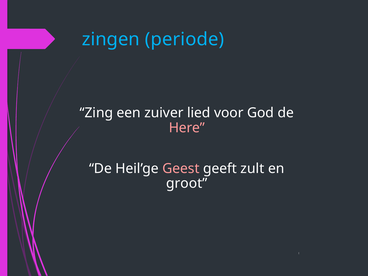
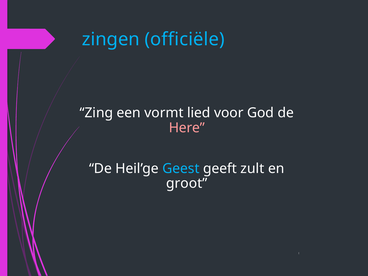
periode: periode -> officiële
zuiver: zuiver -> vormt
Geest colour: pink -> light blue
